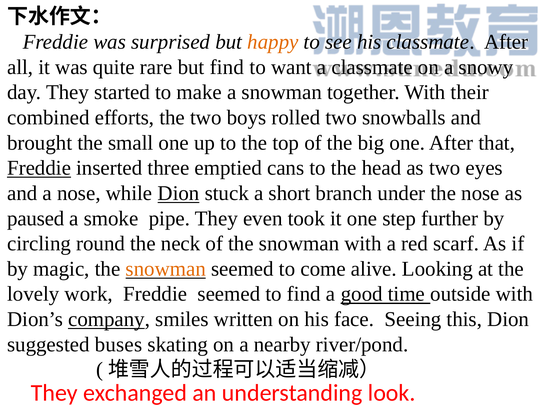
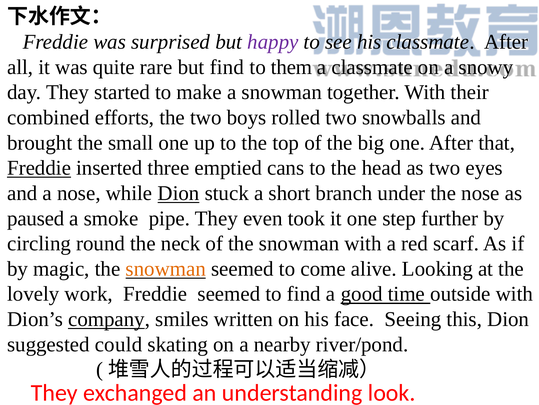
happy colour: orange -> purple
want: want -> them
buses: buses -> could
